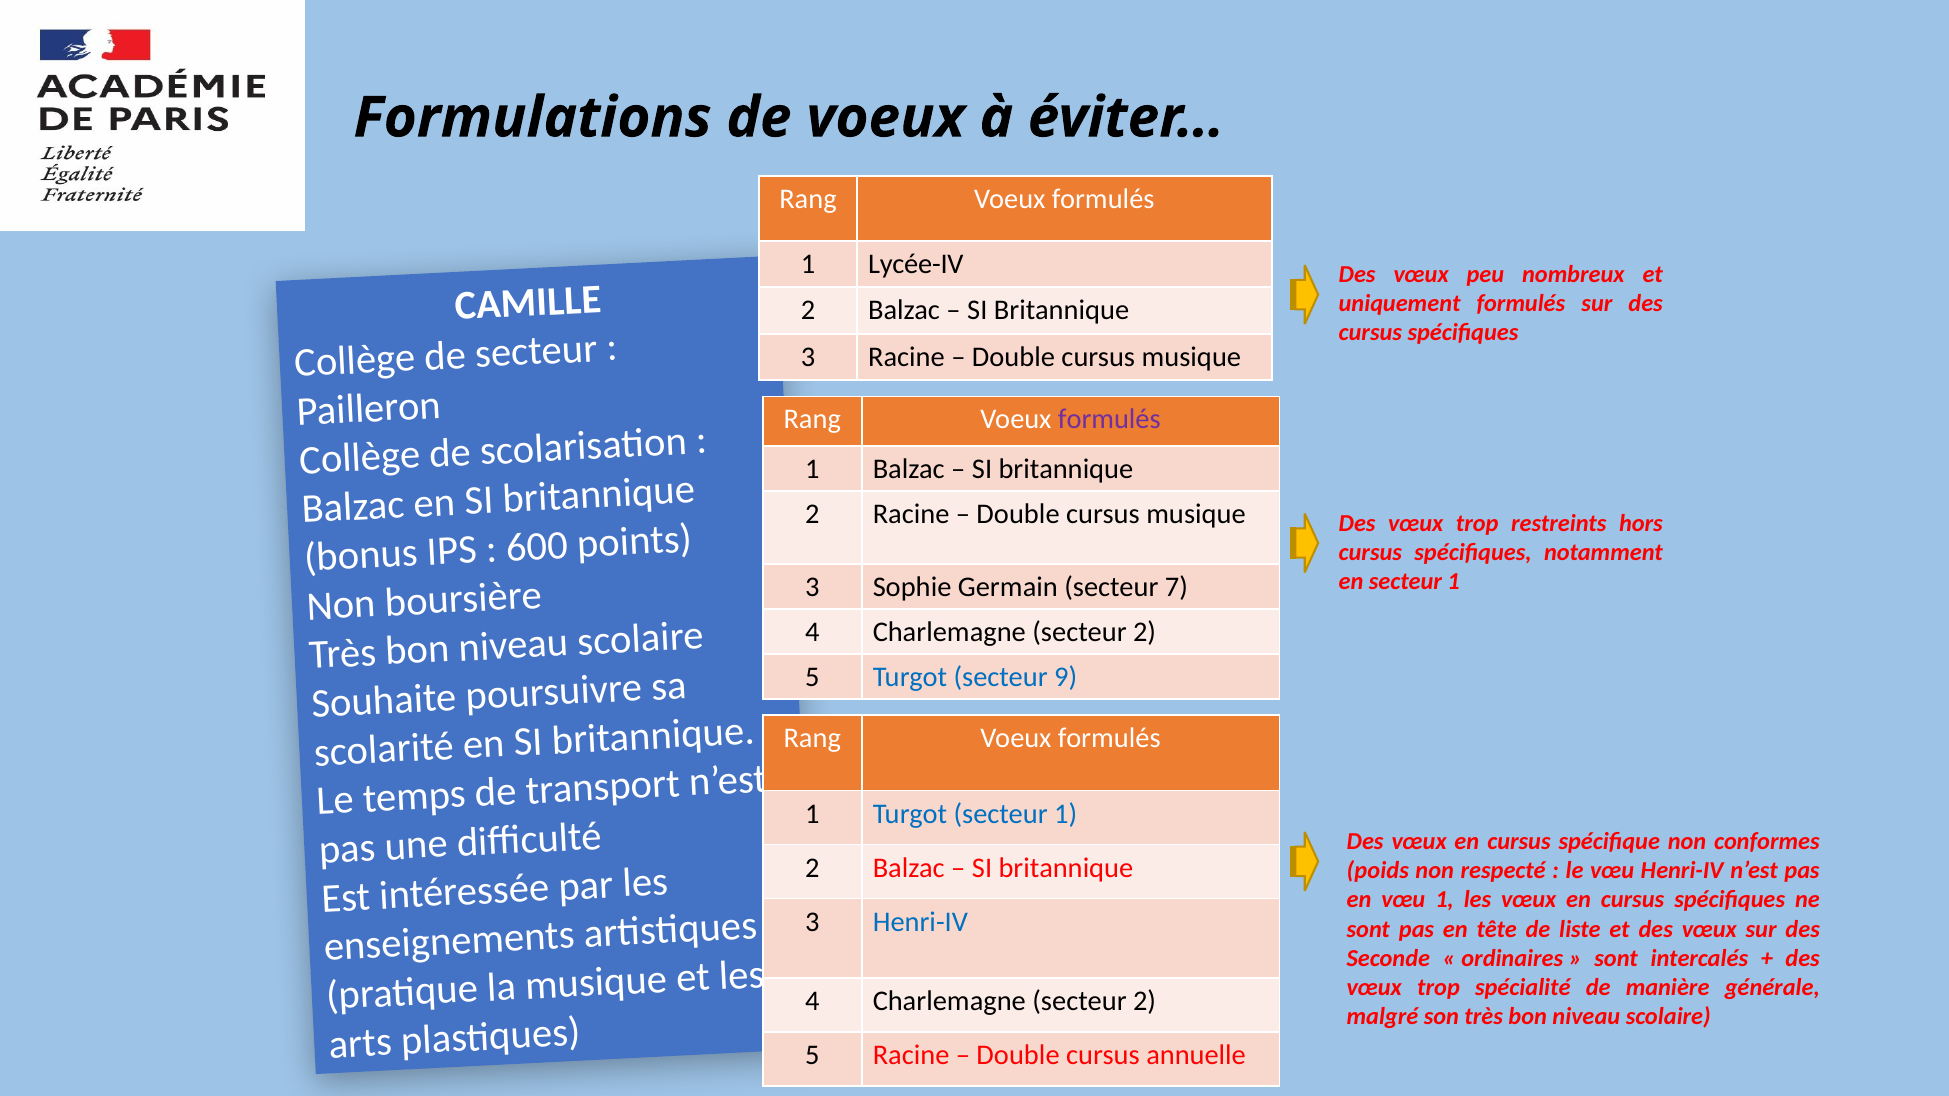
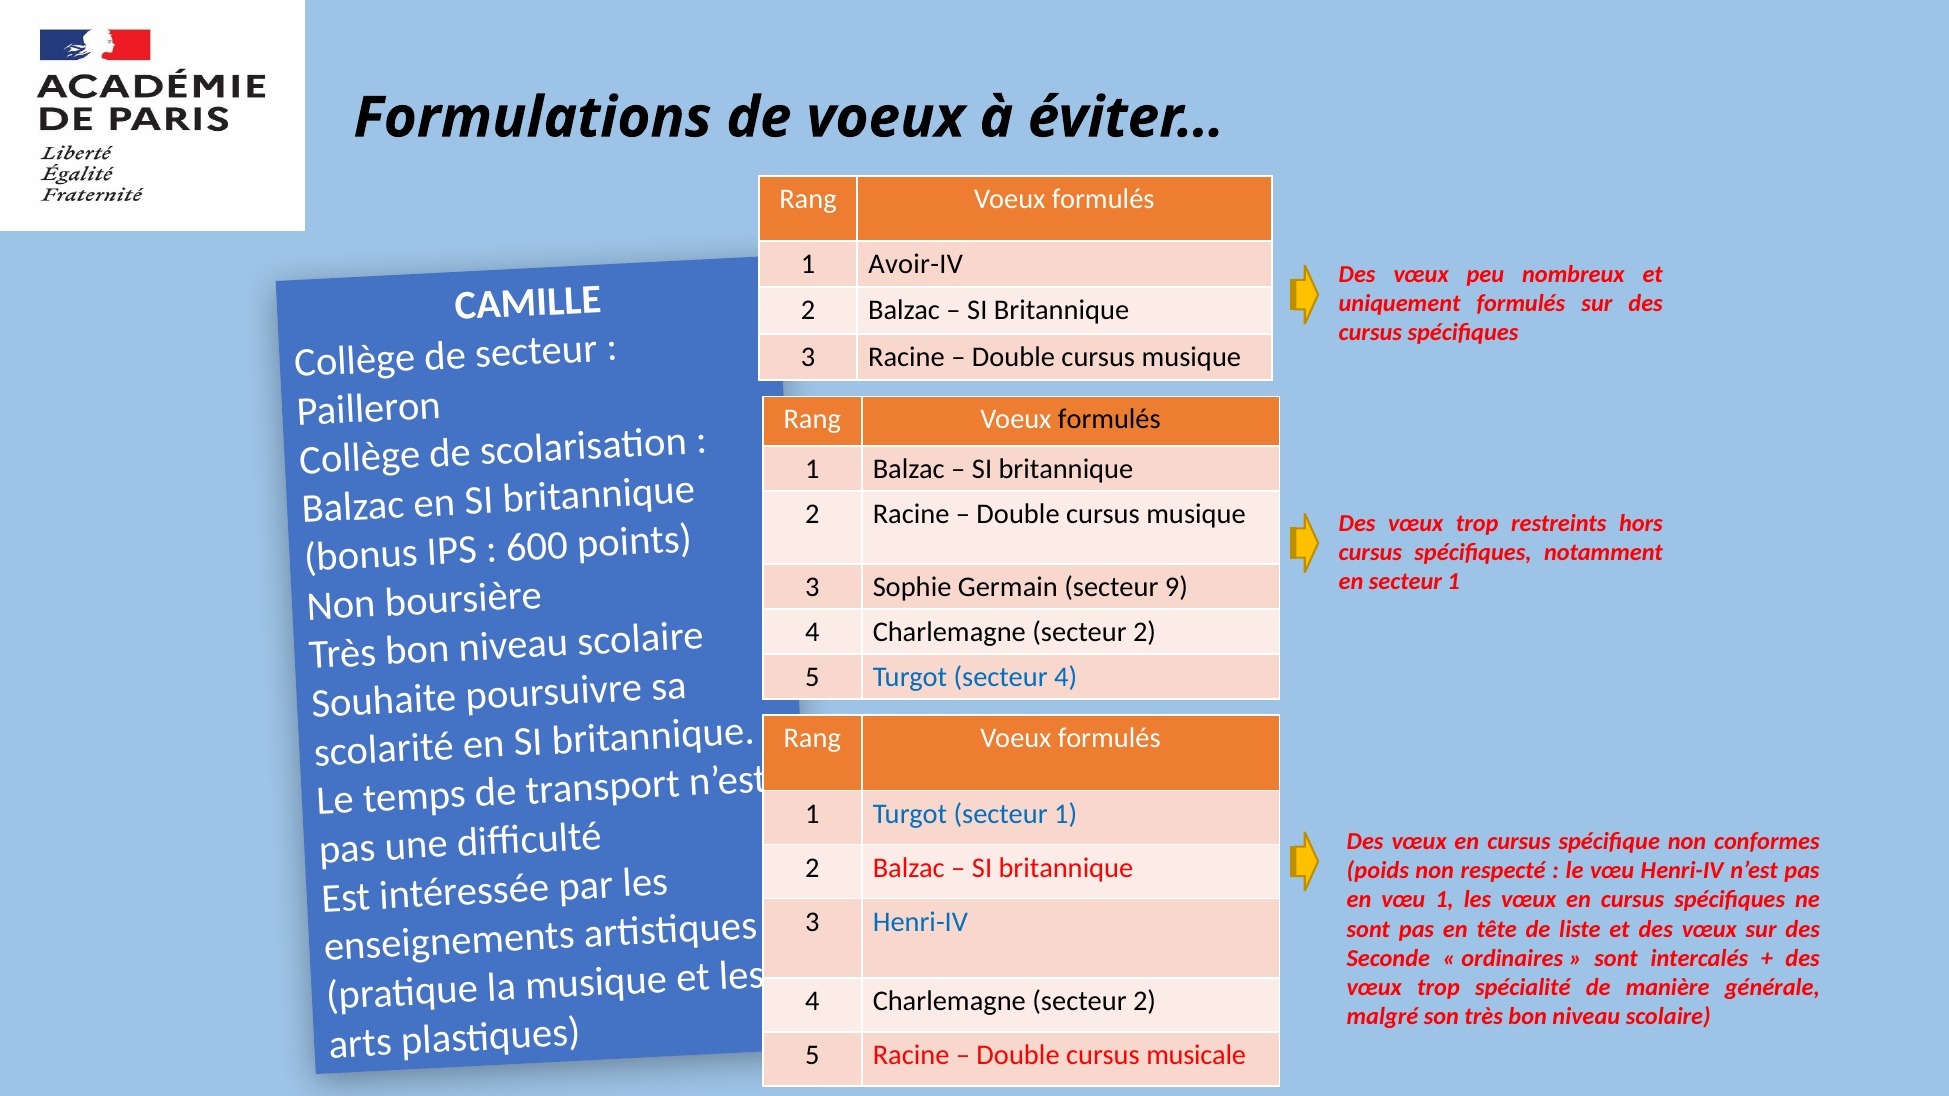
Lycée-IV: Lycée-IV -> Avoir-IV
formulés at (1109, 420) colour: purple -> black
7: 7 -> 9
secteur 9: 9 -> 4
annuelle: annuelle -> musicale
